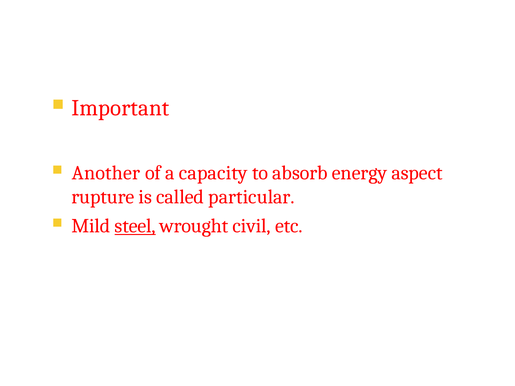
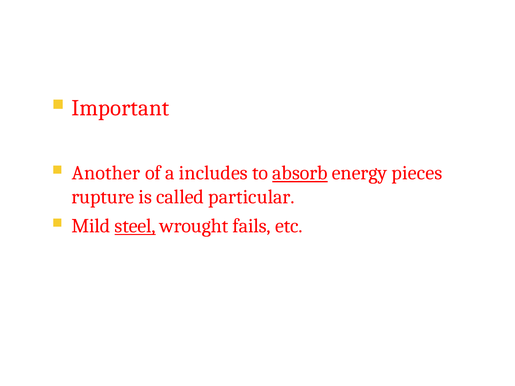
capacity: capacity -> includes
absorb underline: none -> present
aspect: aspect -> pieces
civil: civil -> fails
